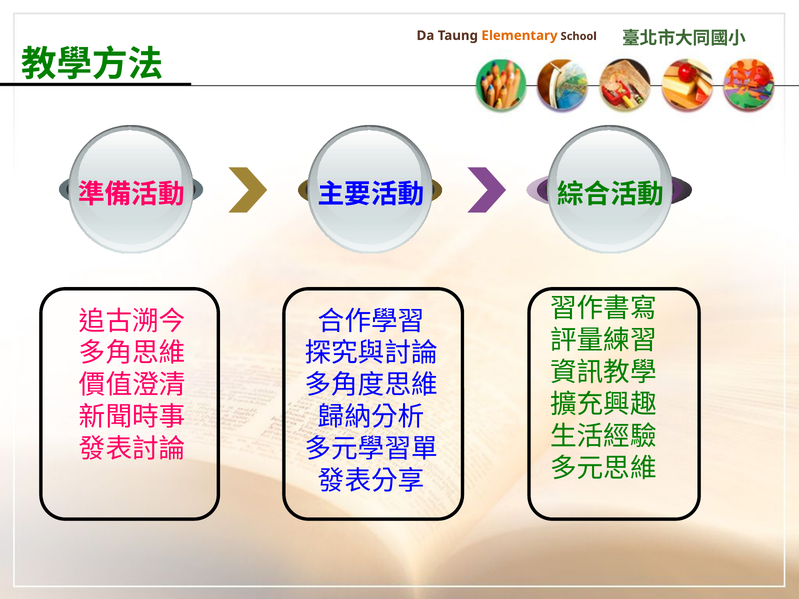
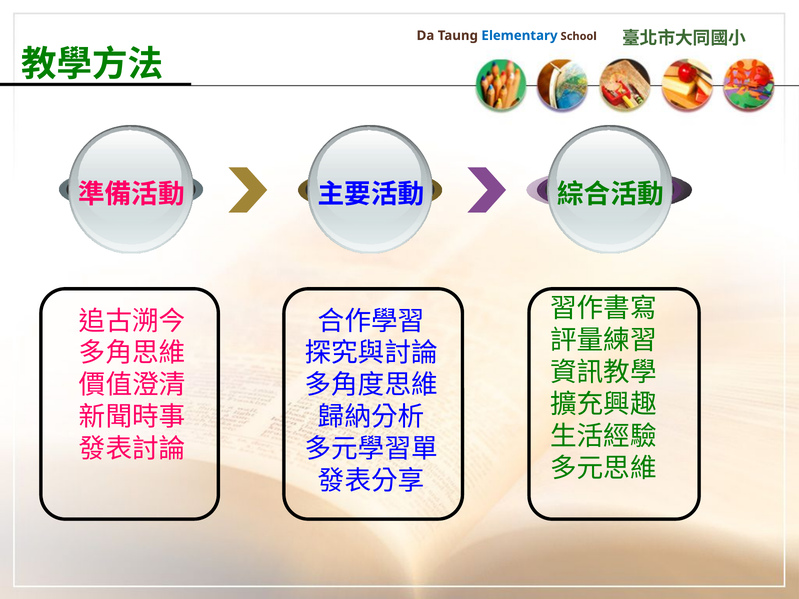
Elementary colour: orange -> blue
